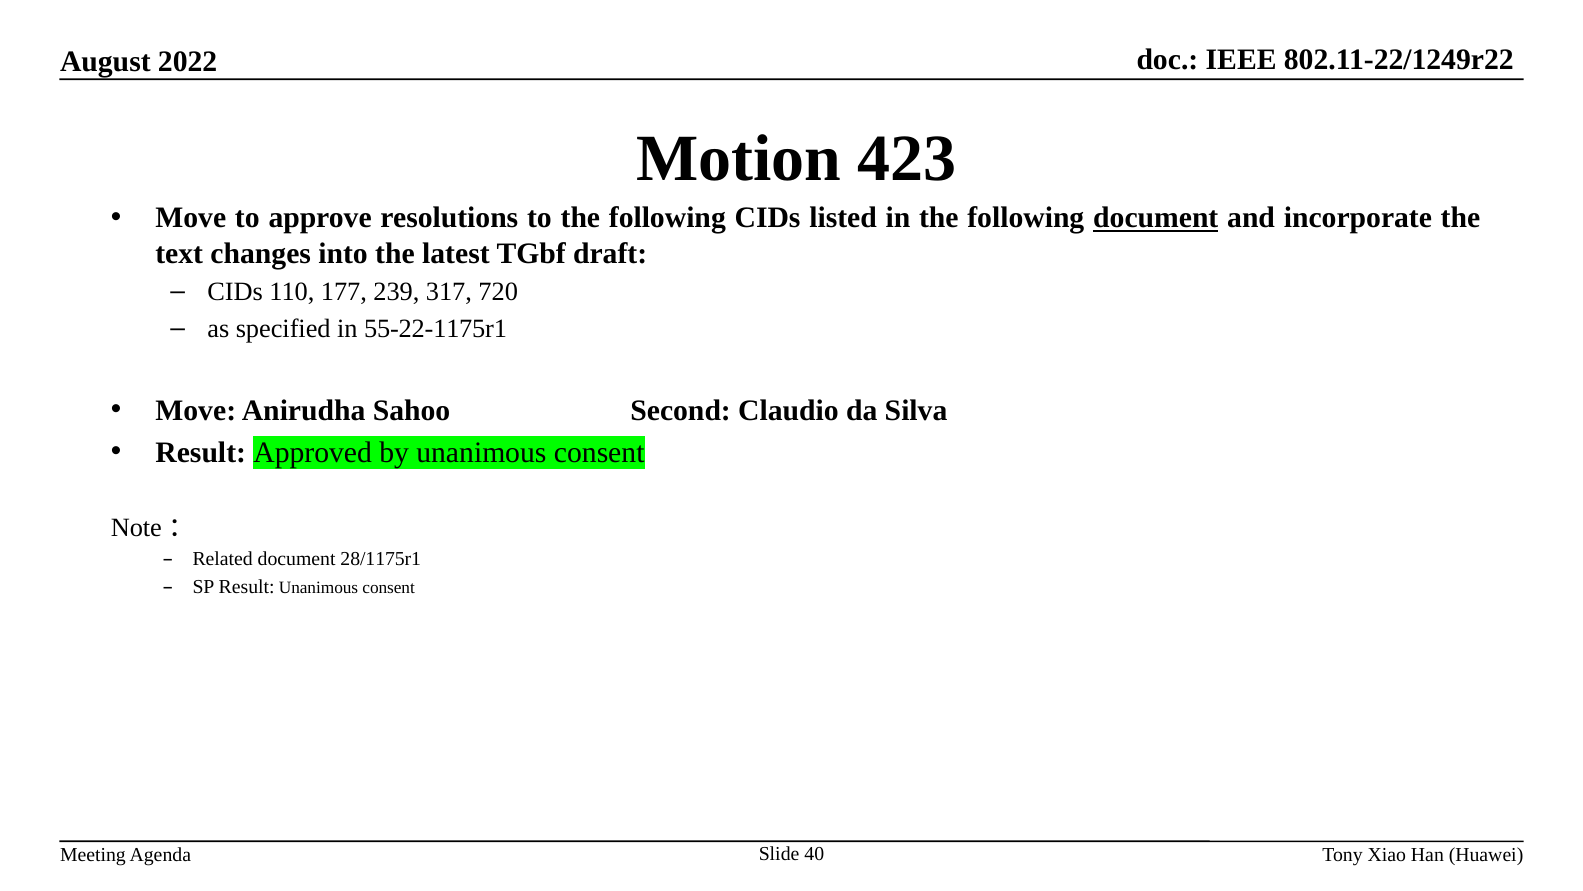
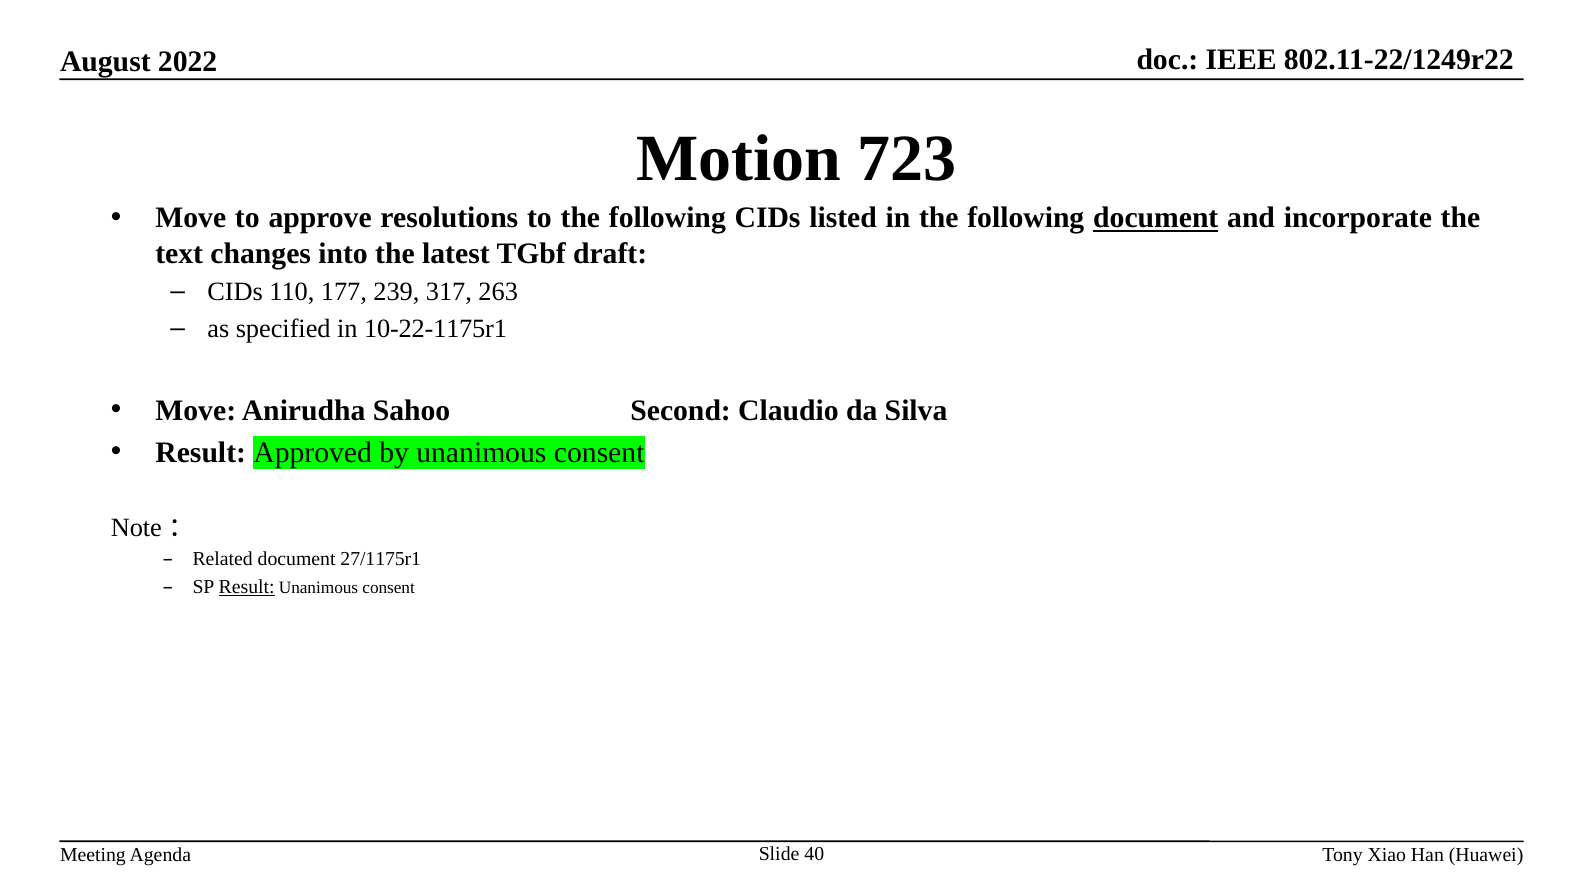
423: 423 -> 723
720: 720 -> 263
55-22-1175r1: 55-22-1175r1 -> 10-22-1175r1
28/1175r1: 28/1175r1 -> 27/1175r1
Result at (247, 586) underline: none -> present
